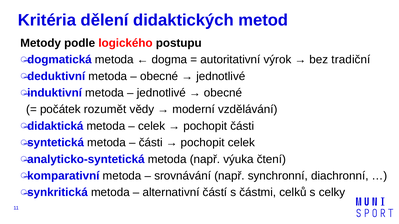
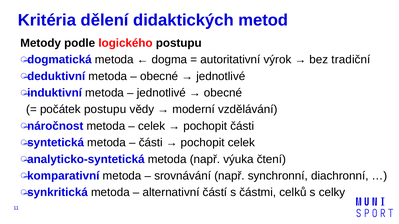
počátek rozumět: rozumět -> postupu
didaktická: didaktická -> náročnost
